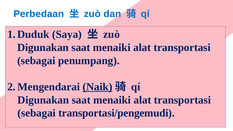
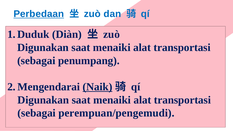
Perbedaan underline: none -> present
Saya: Saya -> Diàn
transportasi/pengemudi: transportasi/pengemudi -> perempuan/pengemudi
